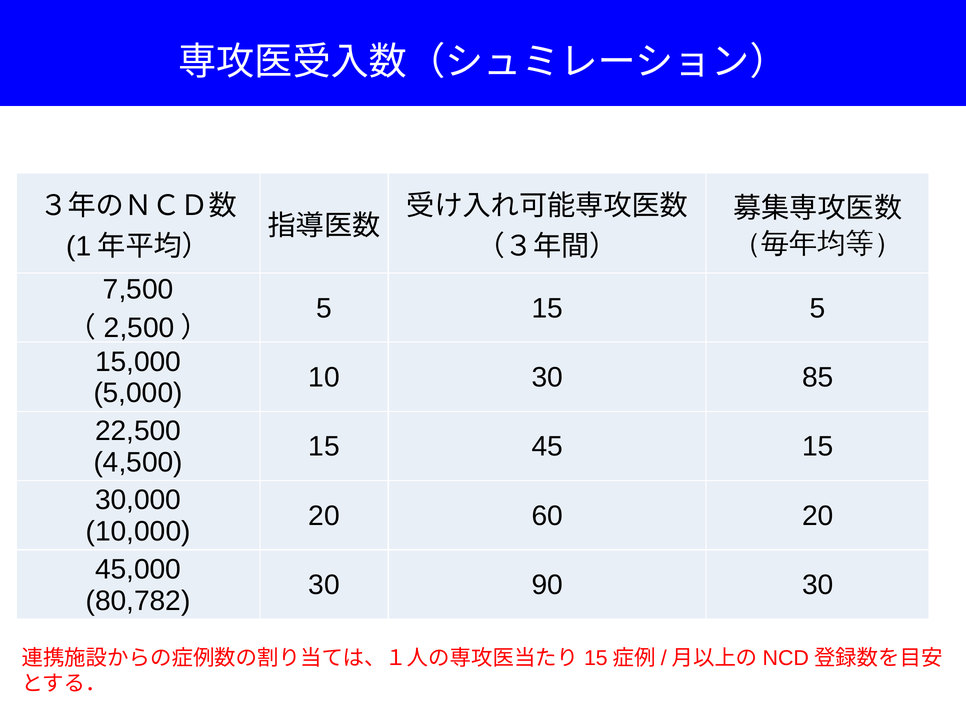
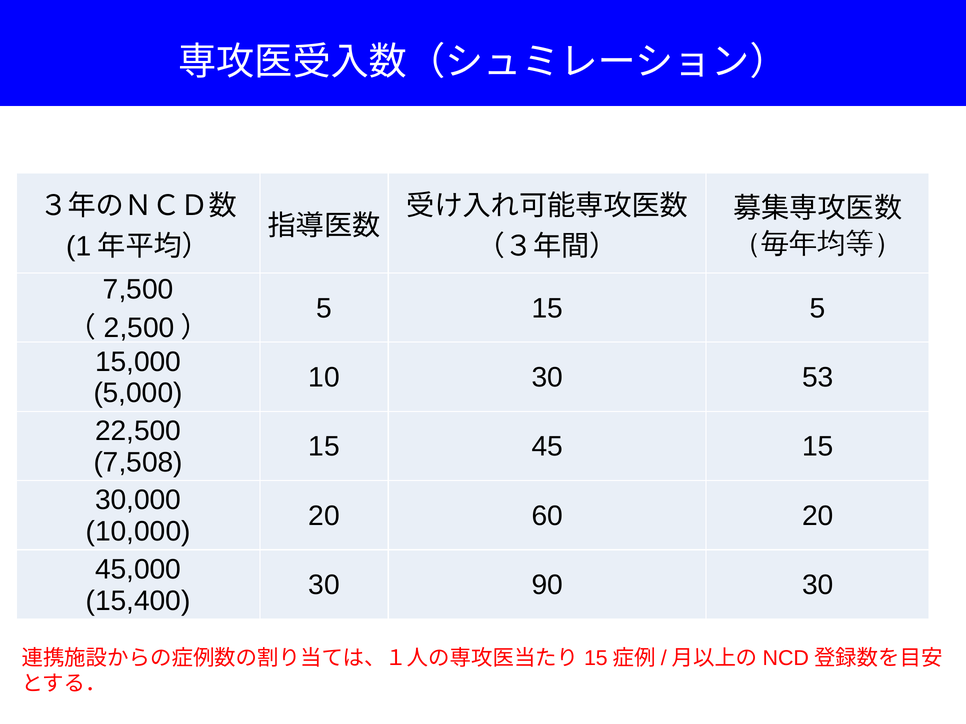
85: 85 -> 53
4,500: 4,500 -> 7,508
80,782: 80,782 -> 15,400
